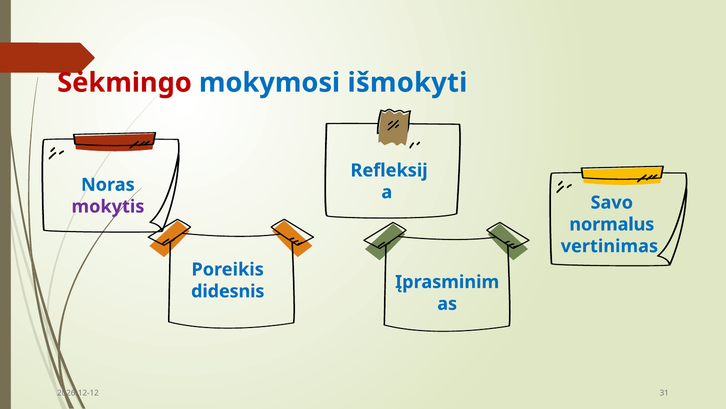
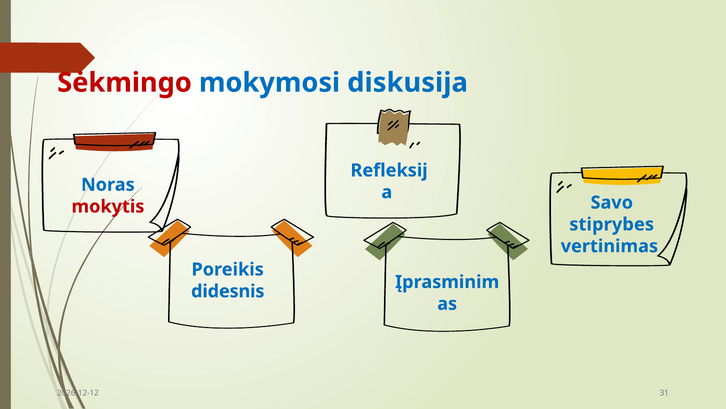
išmokyti: išmokyti -> diskusija
mokytis colour: purple -> red
normalus: normalus -> stiprybes
